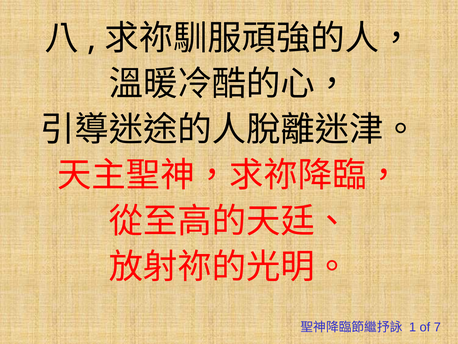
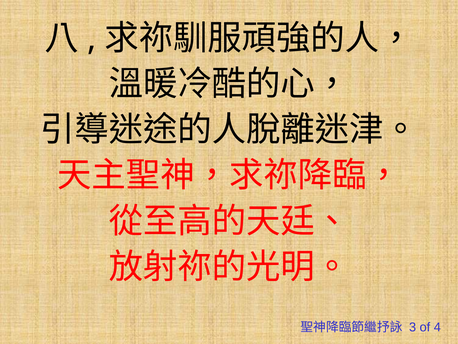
1: 1 -> 3
7: 7 -> 4
